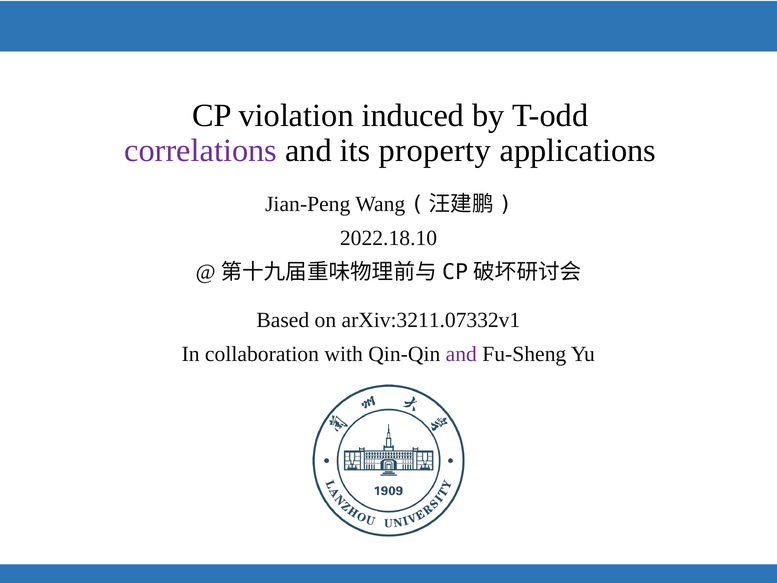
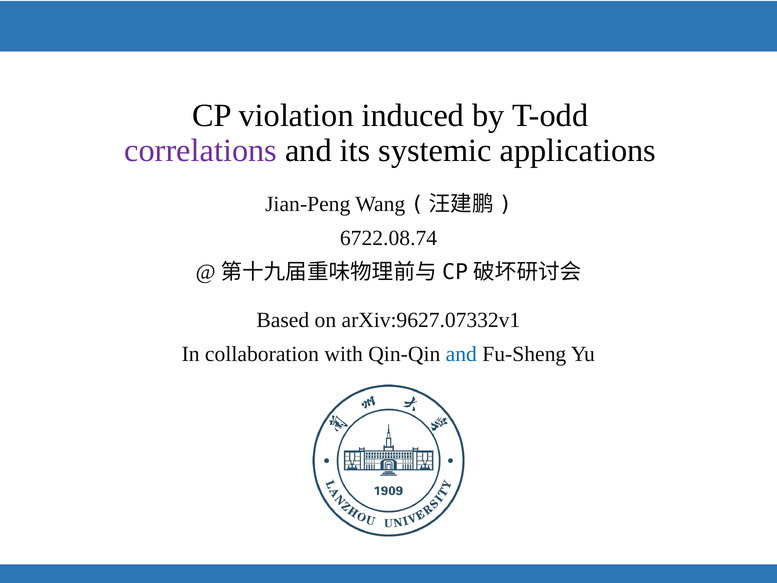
property: property -> systemic
2022.18.10: 2022.18.10 -> 6722.08.74
arXiv:3211.07332v1: arXiv:3211.07332v1 -> arXiv:9627.07332v1
and at (461, 354) colour: purple -> blue
